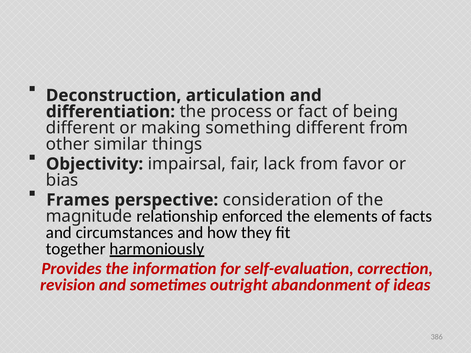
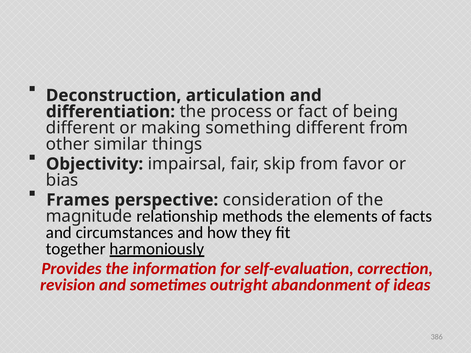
lack: lack -> skip
enforced: enforced -> methods
